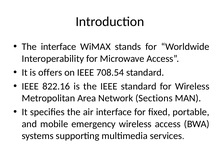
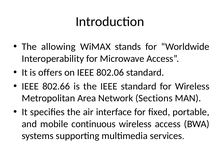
The interface: interface -> allowing
708.54: 708.54 -> 802.06
822.16: 822.16 -> 802.66
emergency: emergency -> continuous
